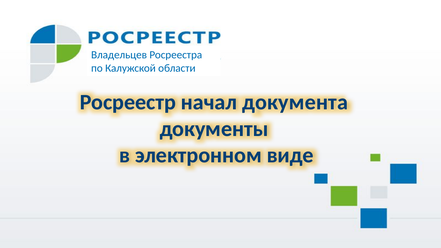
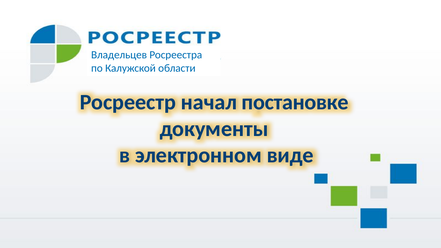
документа: документа -> постановке
